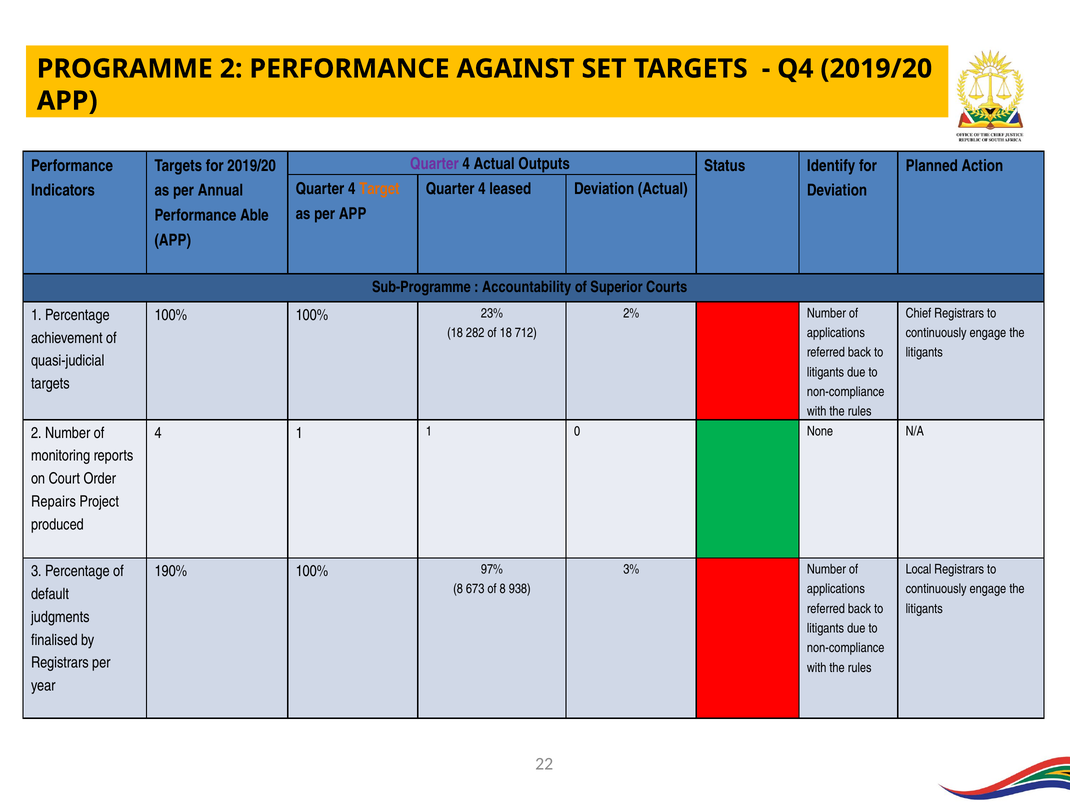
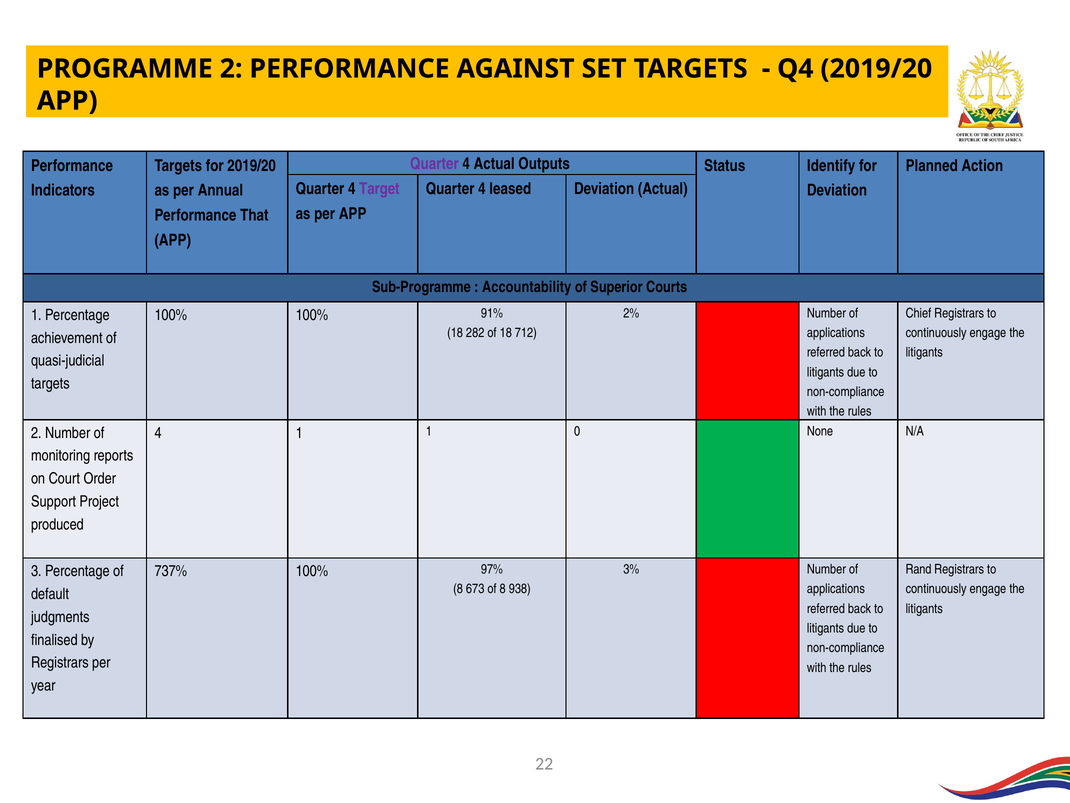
Target colour: orange -> purple
Able: Able -> That
23%: 23% -> 91%
Repairs: Repairs -> Support
Local: Local -> Rand
190%: 190% -> 737%
